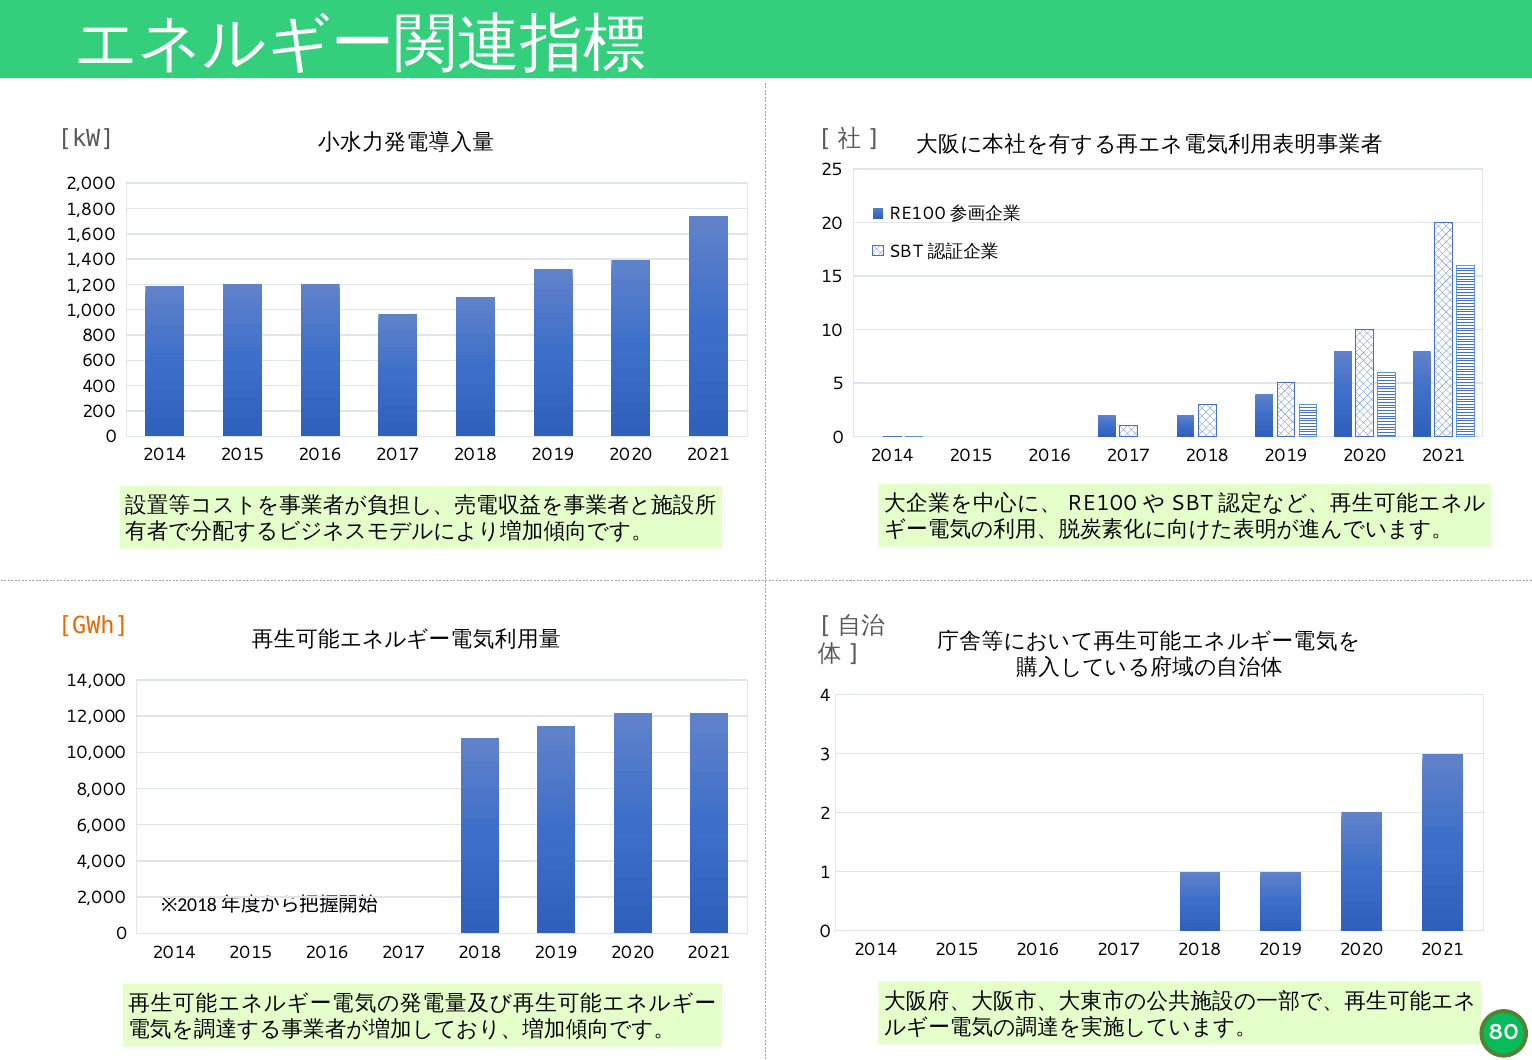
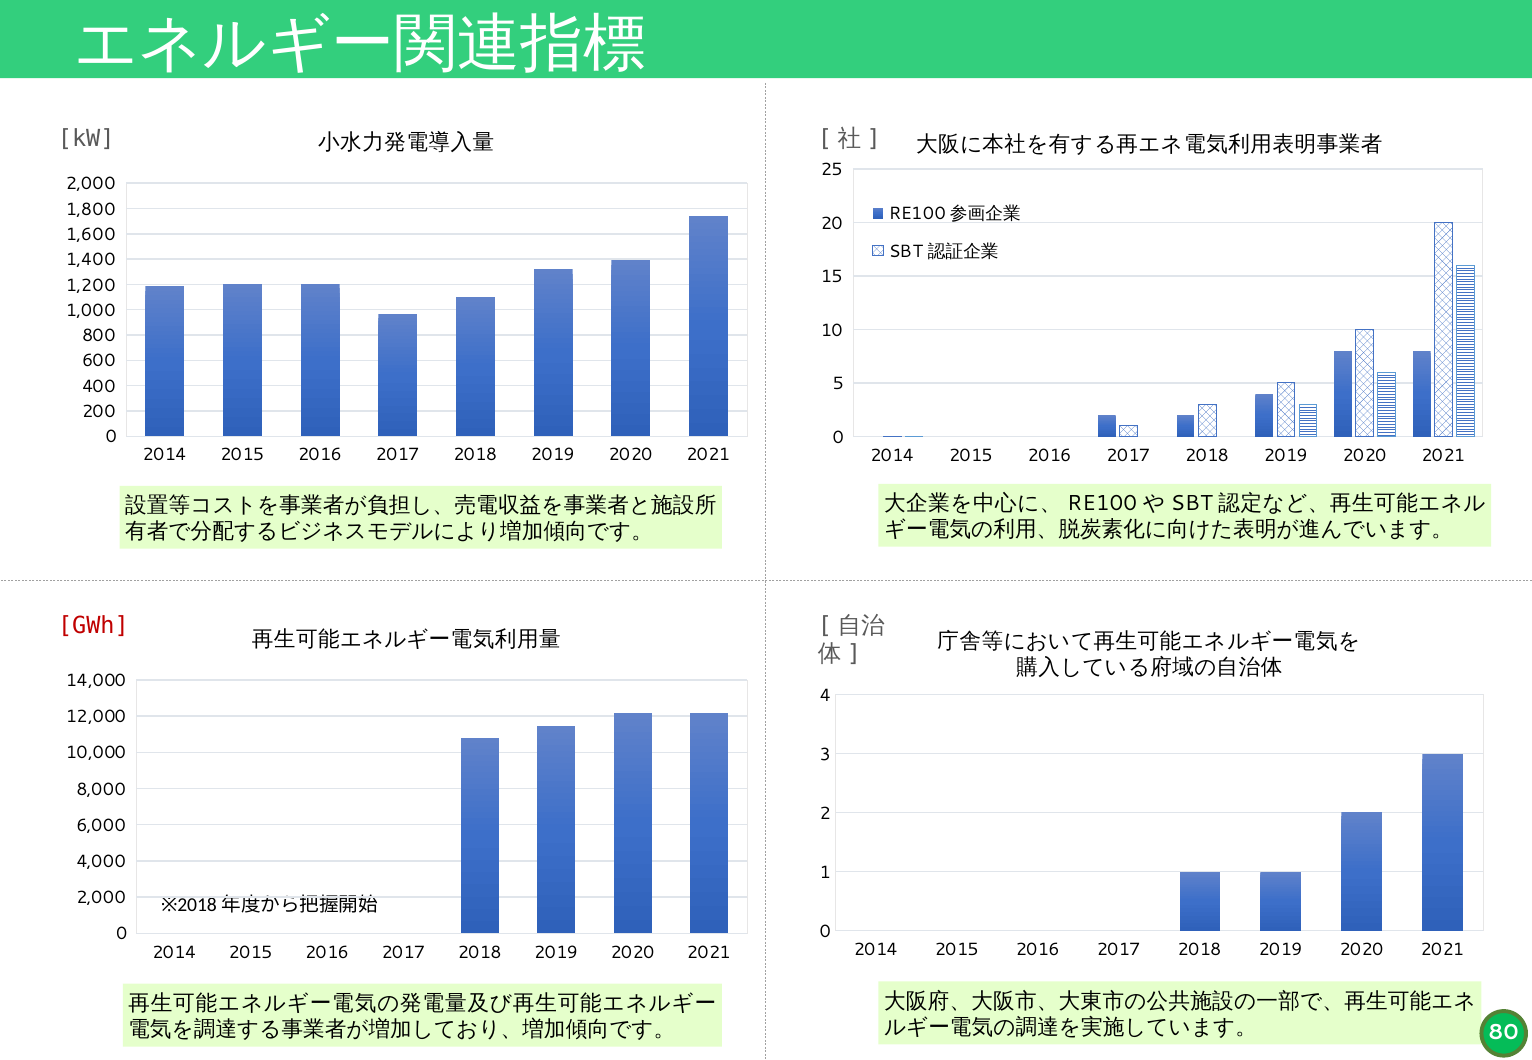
GWh colour: orange -> red
